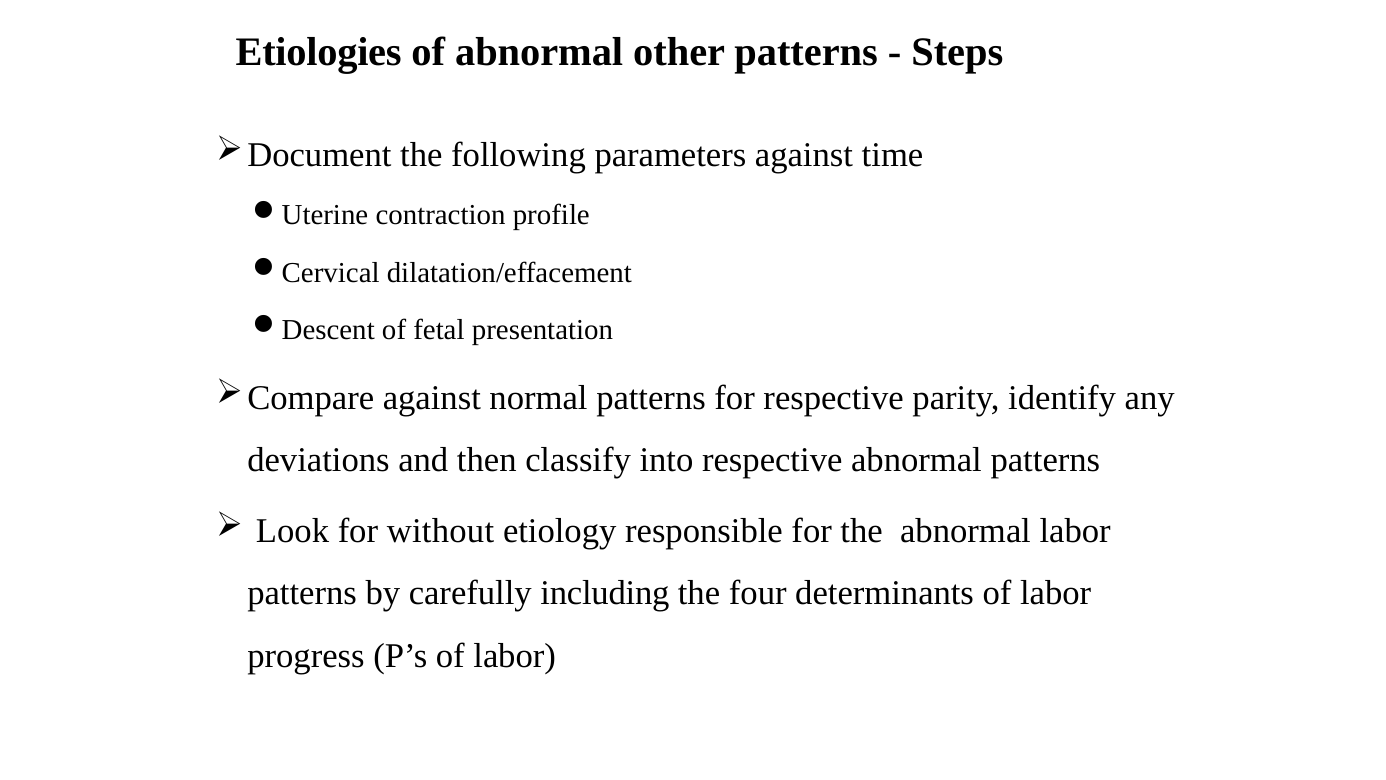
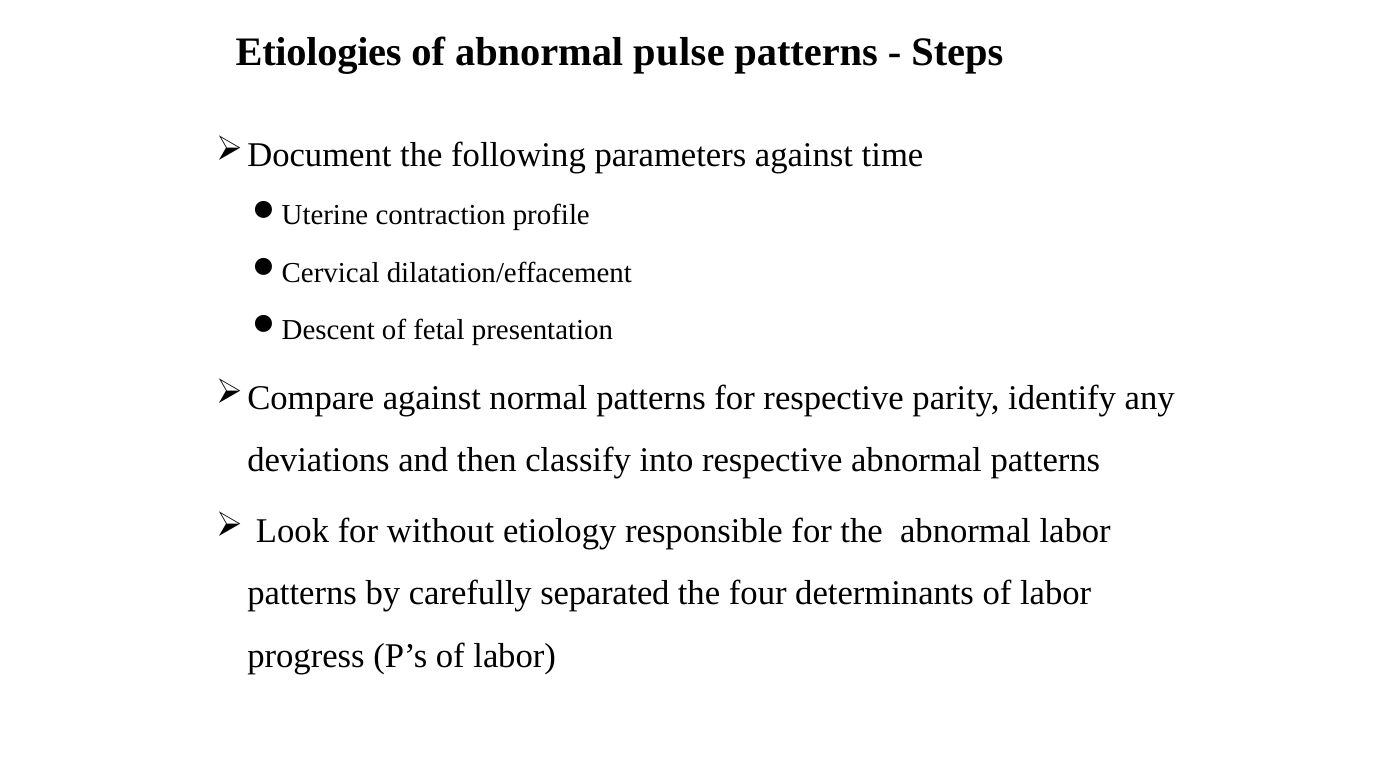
other: other -> pulse
including: including -> separated
